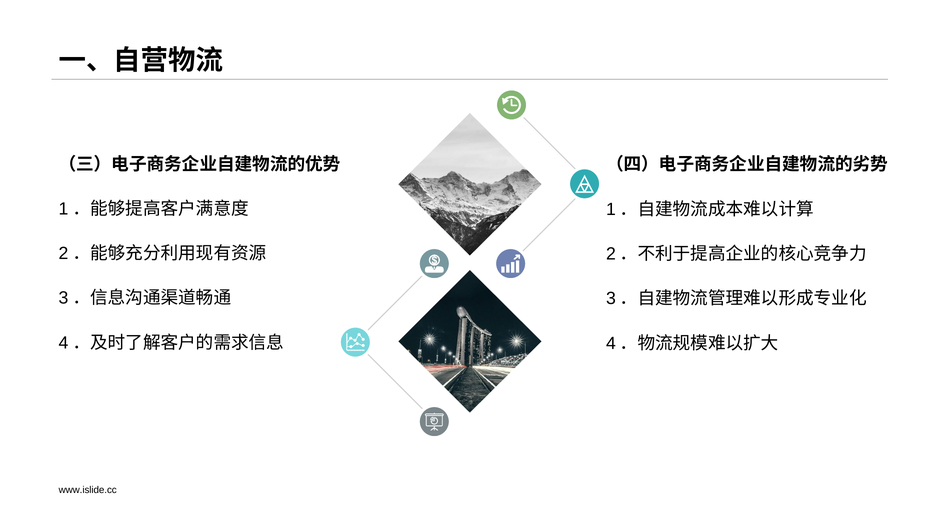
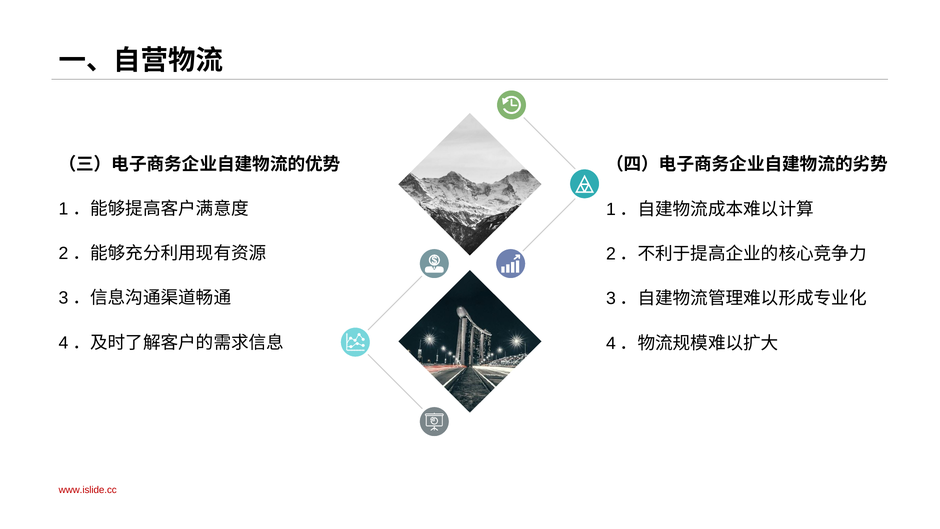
www.islide.cc colour: black -> red
